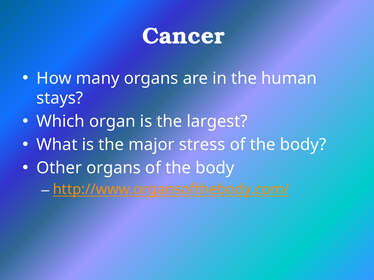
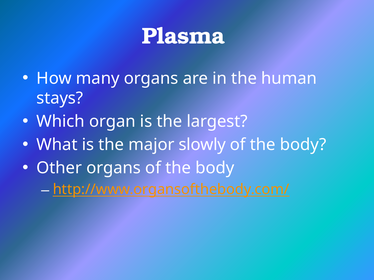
Cancer: Cancer -> Plasma
stress: stress -> slowly
